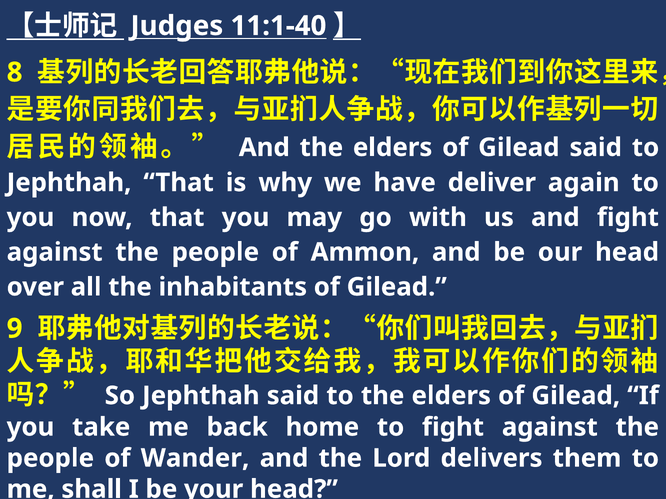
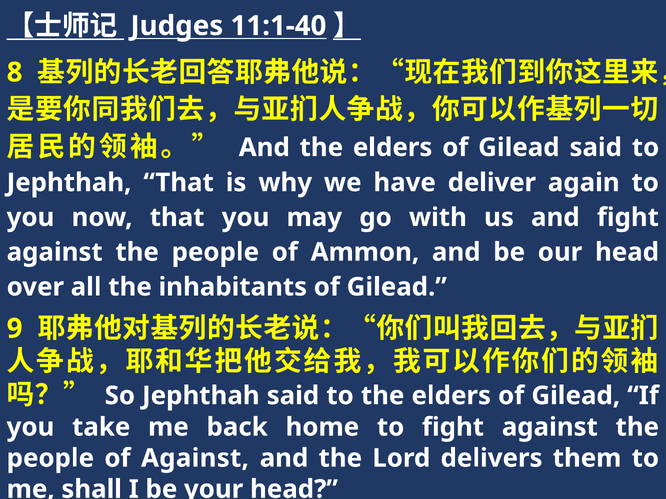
of Wander: Wander -> Against
